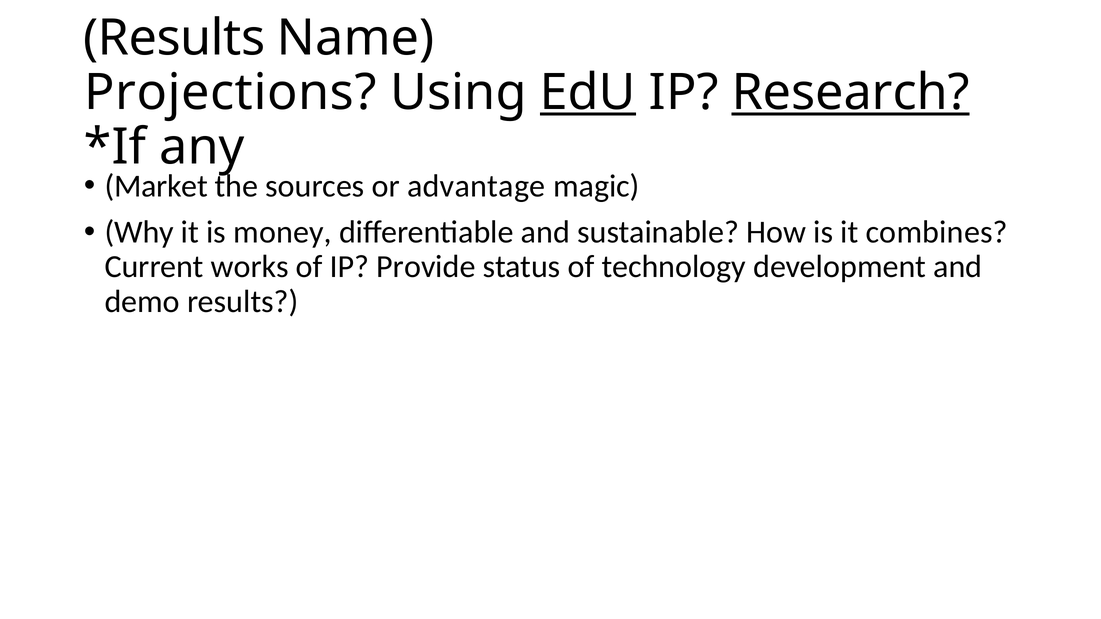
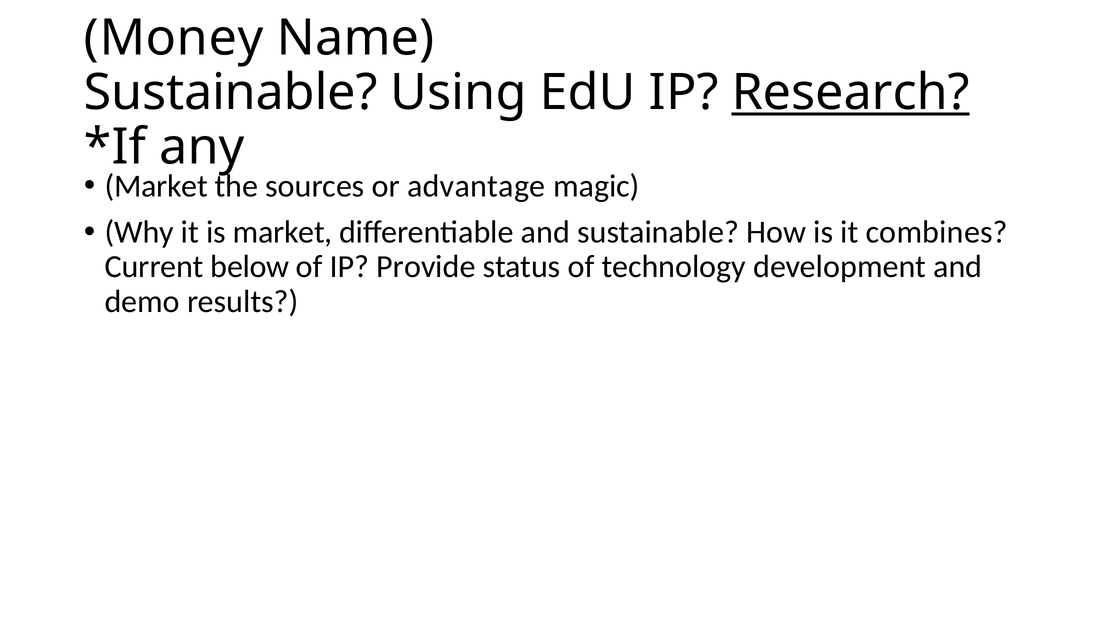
Results at (174, 38): Results -> Money
Projections at (230, 92): Projections -> Sustainable
EdU underline: present -> none
is money: money -> market
works: works -> below
